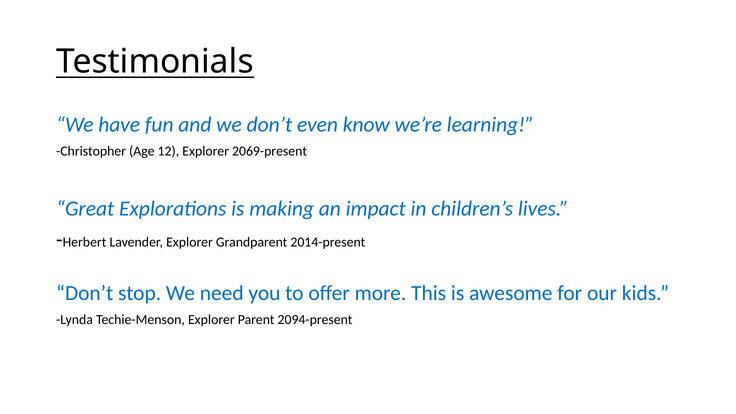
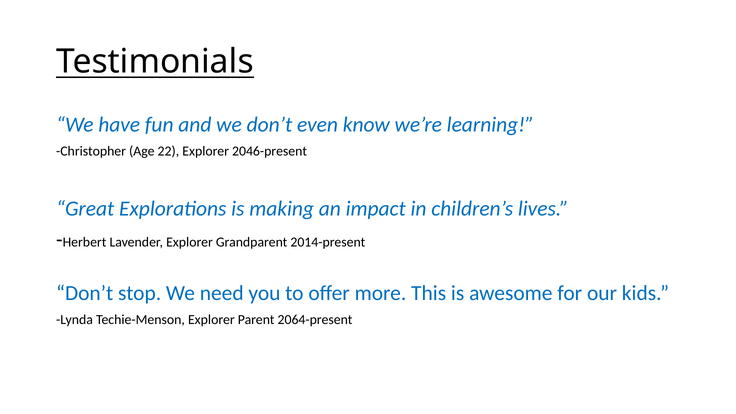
12: 12 -> 22
2069-present: 2069-present -> 2046-present
2094-present: 2094-present -> 2064-present
